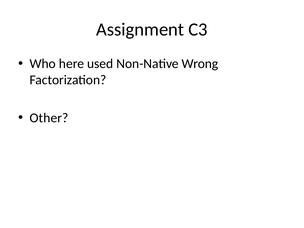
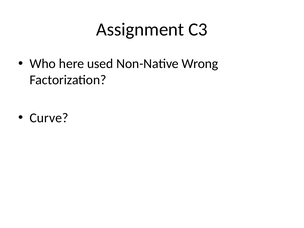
Other: Other -> Curve
